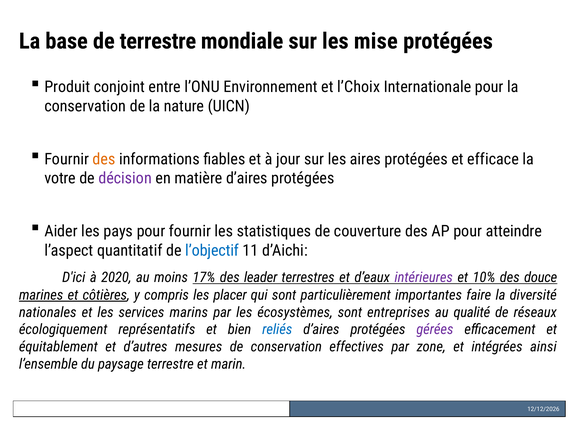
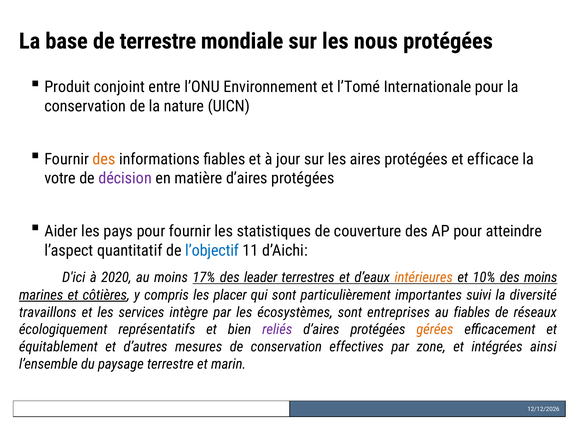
mise: mise -> nous
l’Choix: l’Choix -> l’Tomé
intérieures colour: purple -> orange
des douce: douce -> moins
faire: faire -> suivi
nationales: nationales -> travaillons
marins: marins -> intègre
au qualité: qualité -> fiables
reliés colour: blue -> purple
gérées colour: purple -> orange
